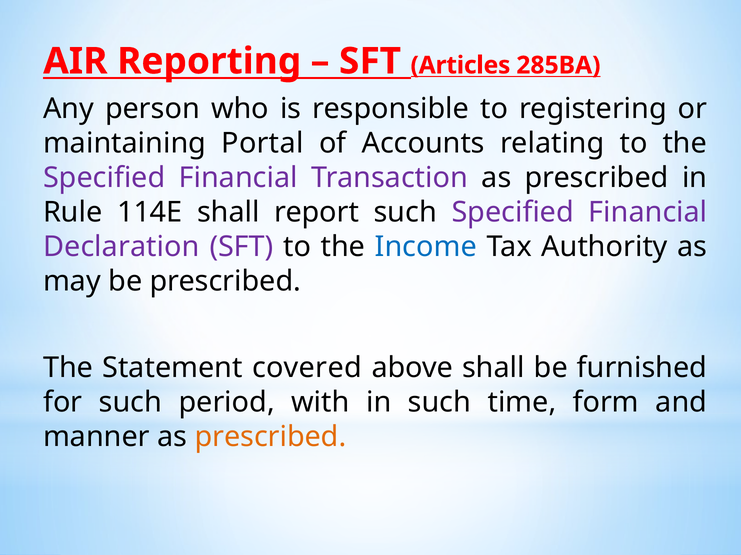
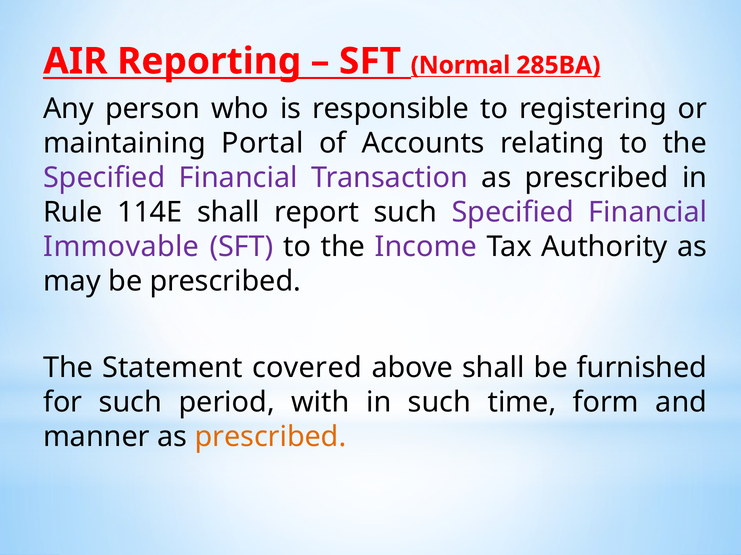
Articles: Articles -> Normal
Declaration: Declaration -> Immovable
Income colour: blue -> purple
